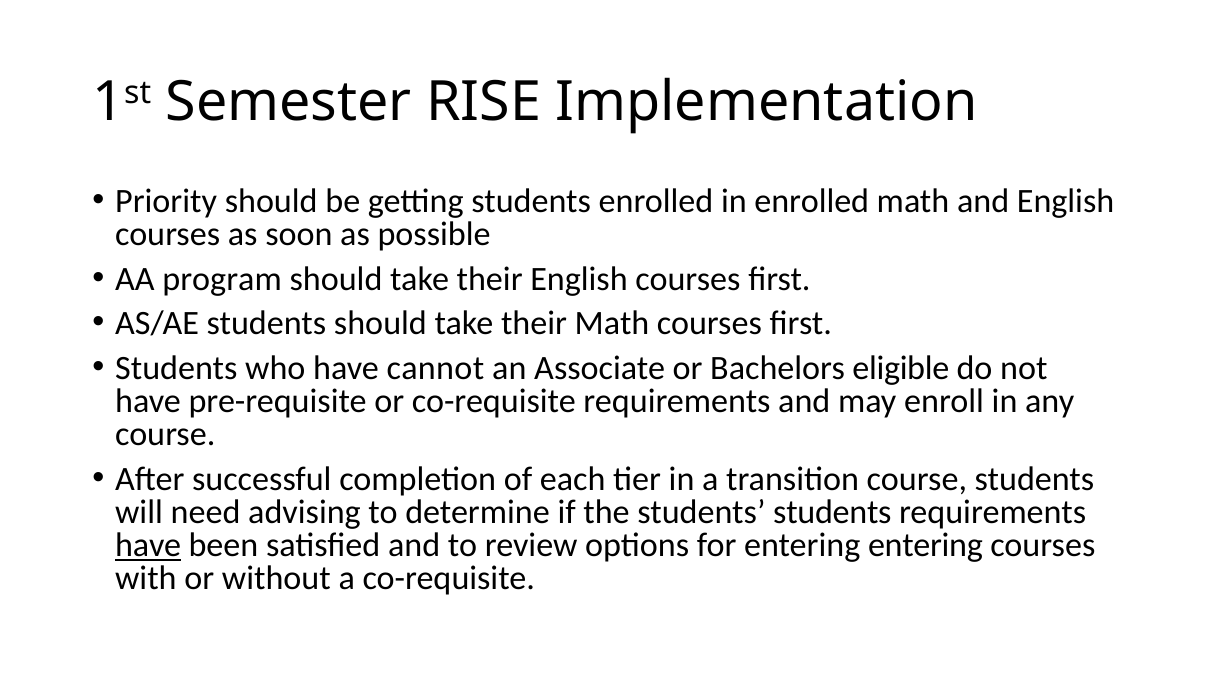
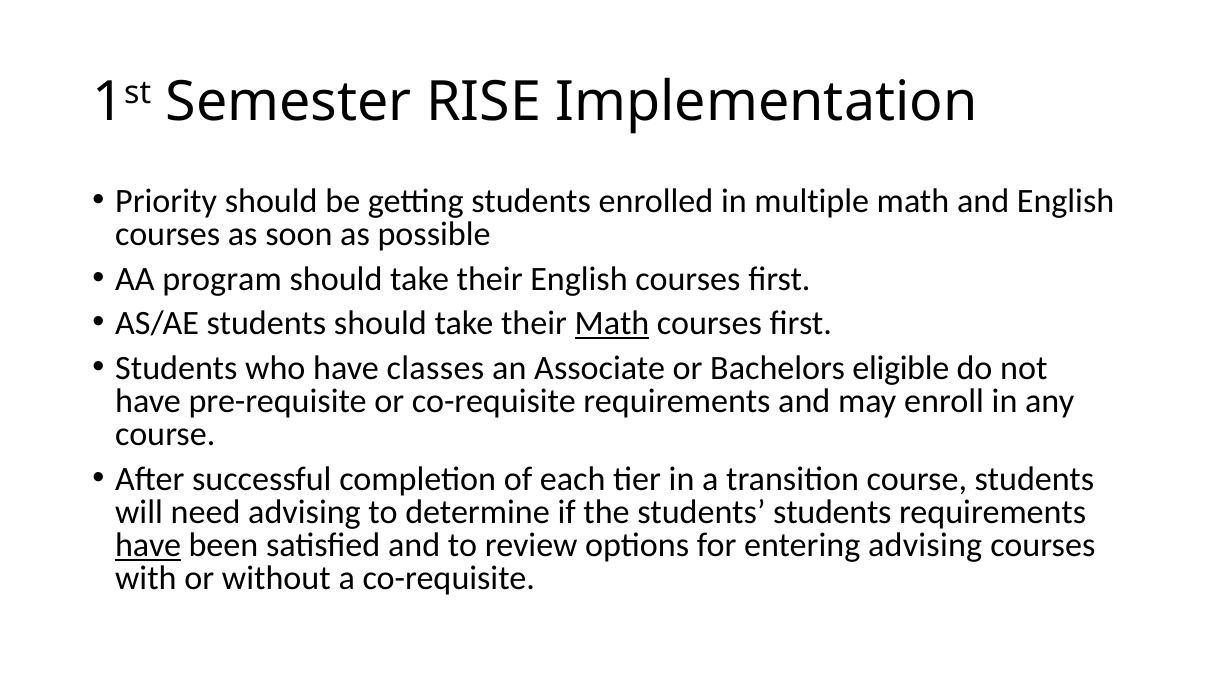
in enrolled: enrolled -> multiple
Math at (612, 324) underline: none -> present
cannot: cannot -> classes
entering entering: entering -> advising
